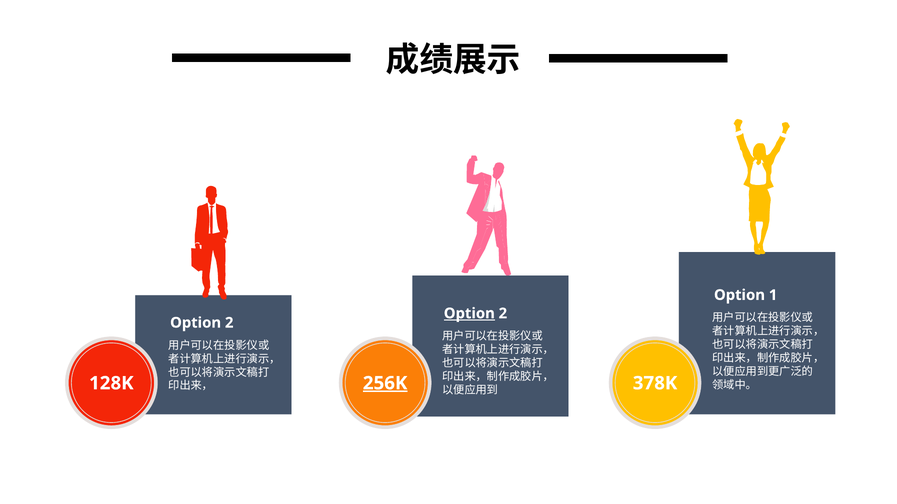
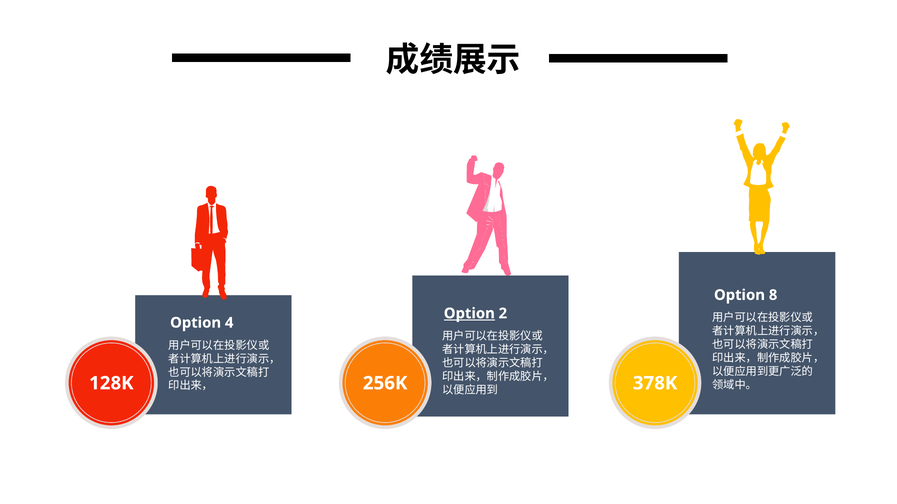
1: 1 -> 8
2 at (229, 323): 2 -> 4
256K underline: present -> none
